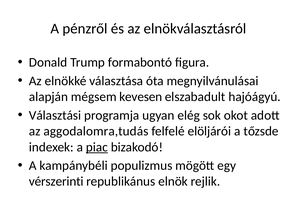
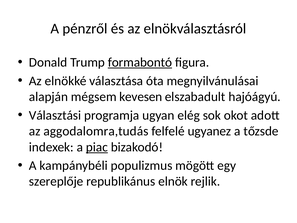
formabontó underline: none -> present
elöljárói: elöljárói -> ugyanez
vérszerinti: vérszerinti -> szereplője
